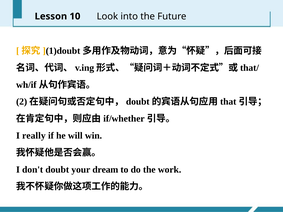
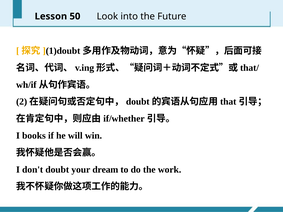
10: 10 -> 50
really: really -> books
